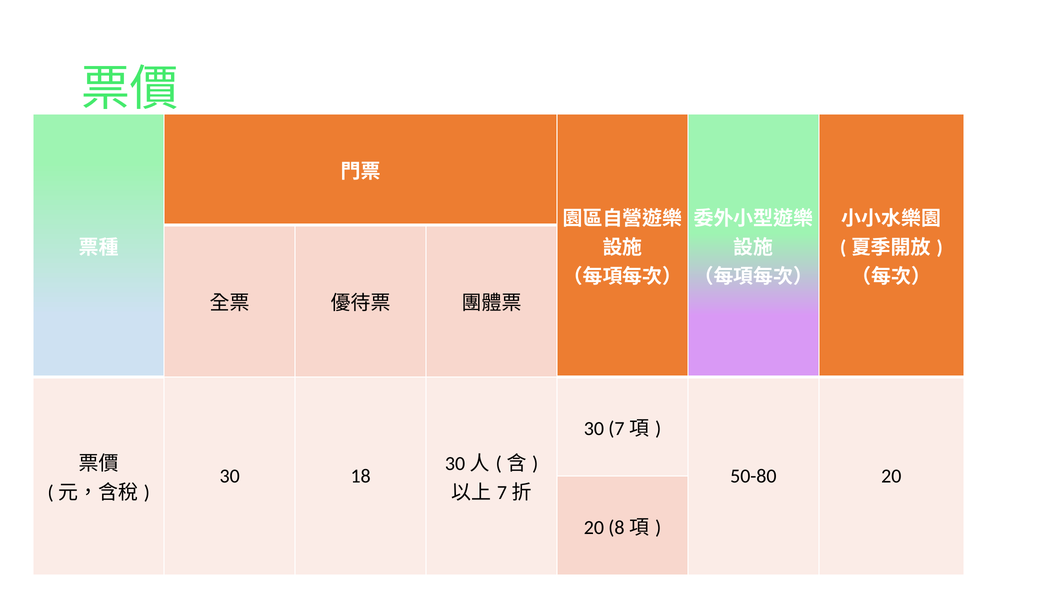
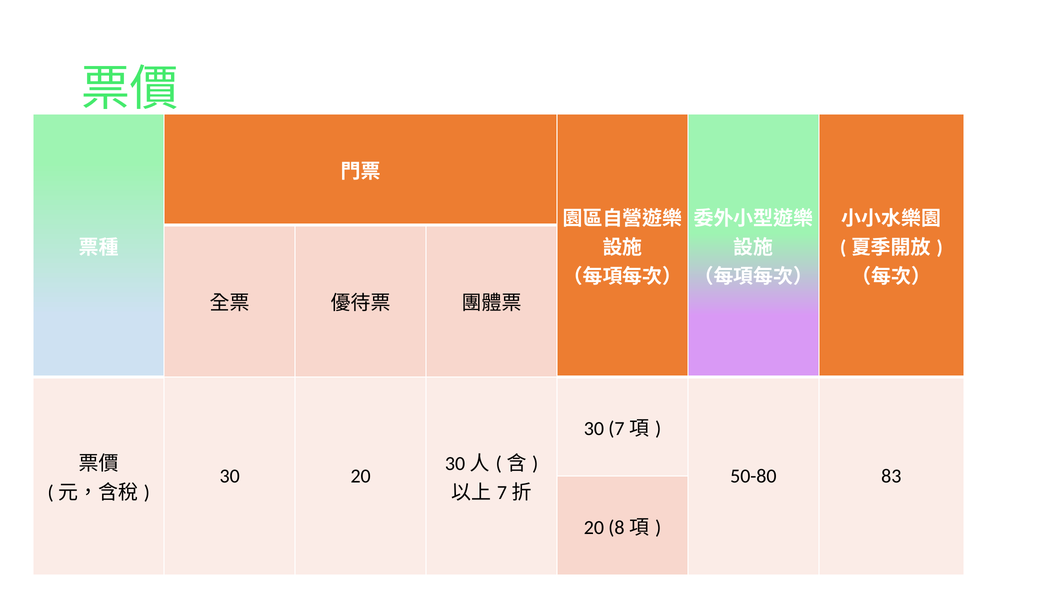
30 18: 18 -> 20
50-80 20: 20 -> 83
